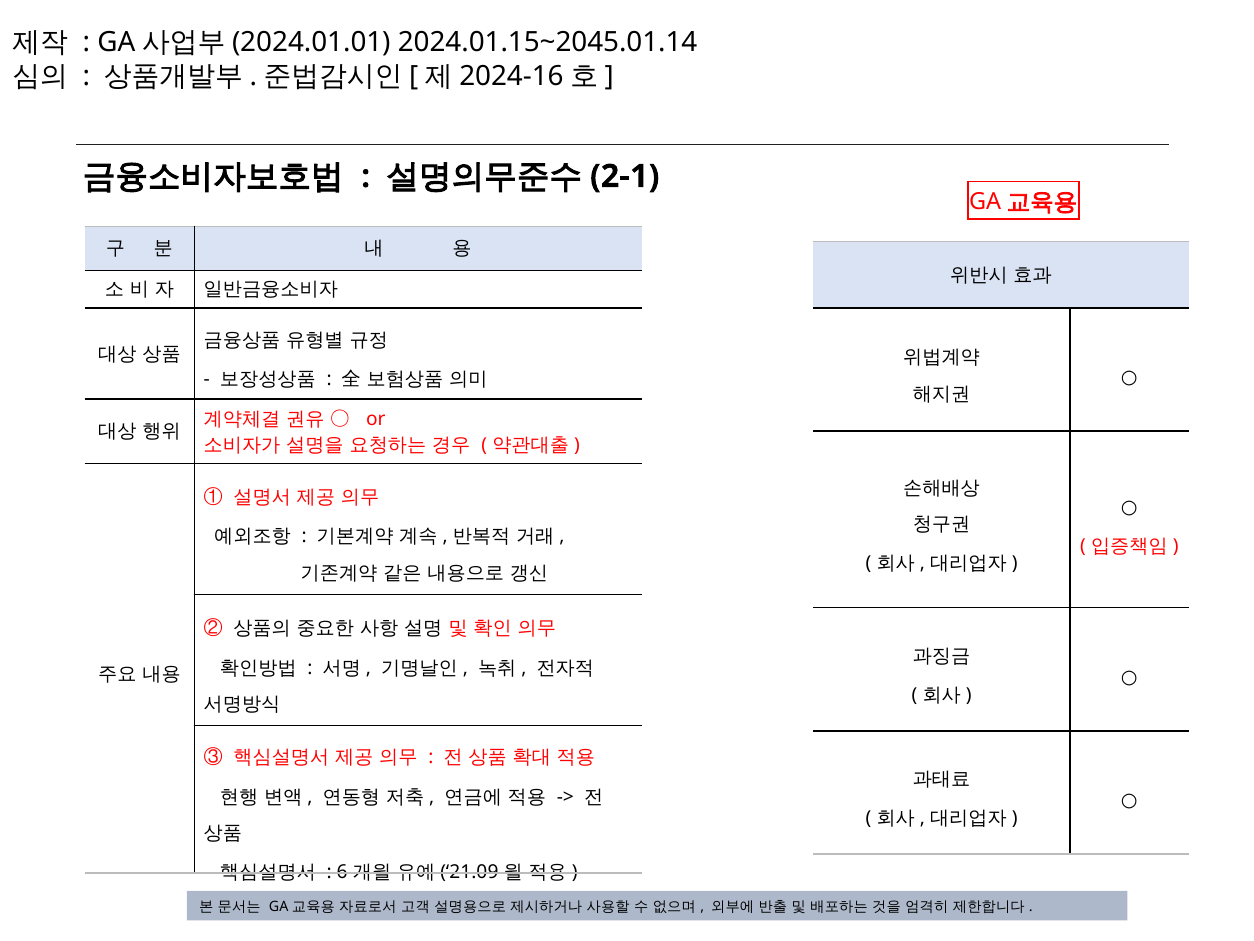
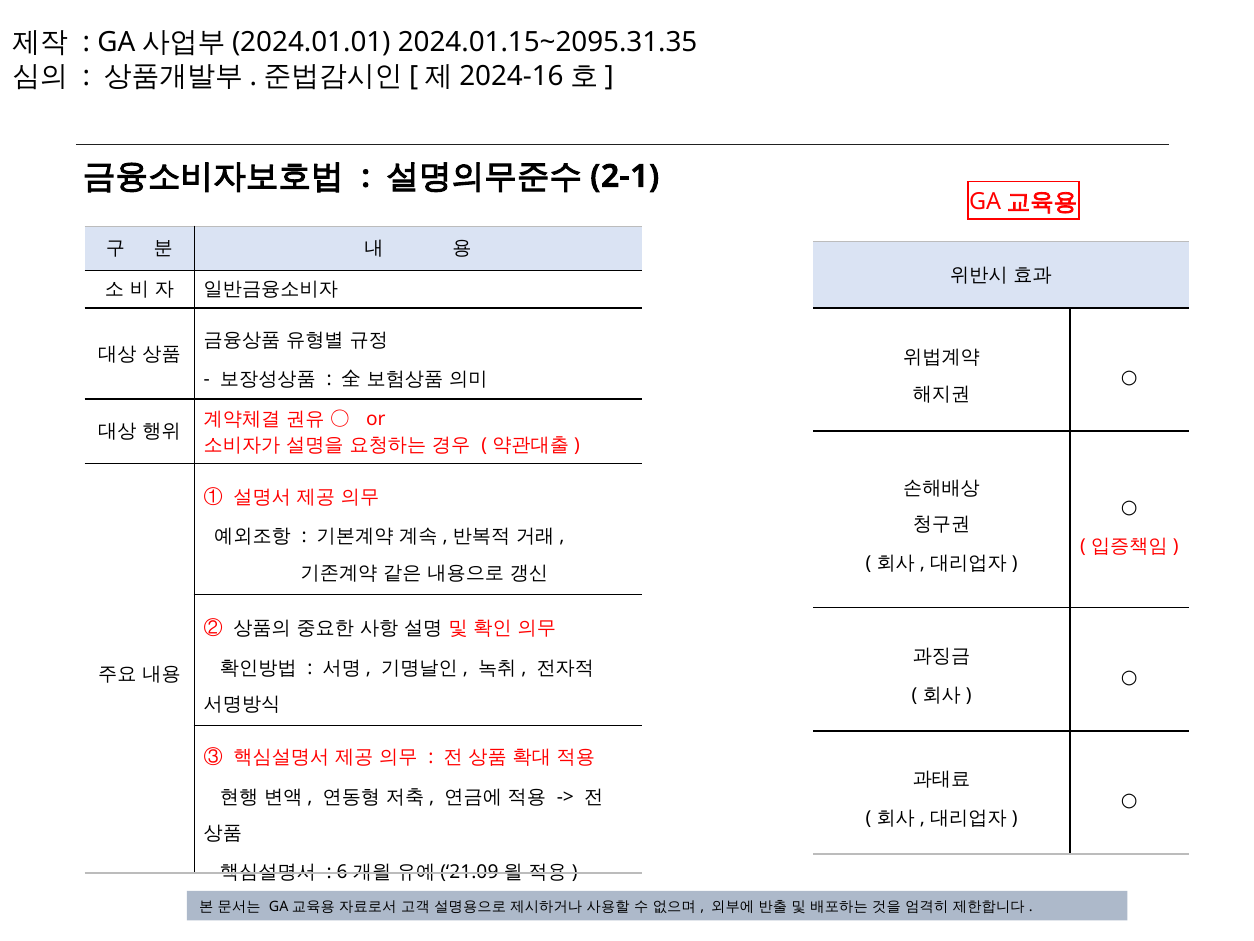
2024.01.15~2045.01.14: 2024.01.15~2045.01.14 -> 2024.01.15~2095.31.35
